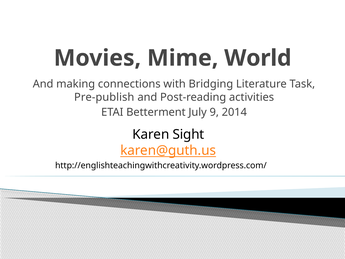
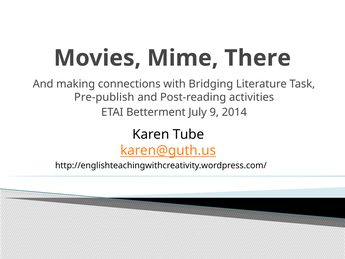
World: World -> There
Sight: Sight -> Tube
